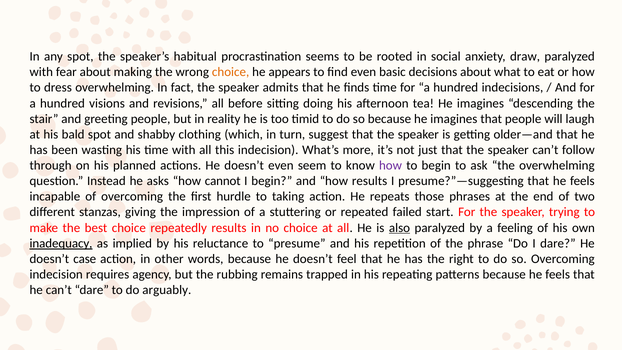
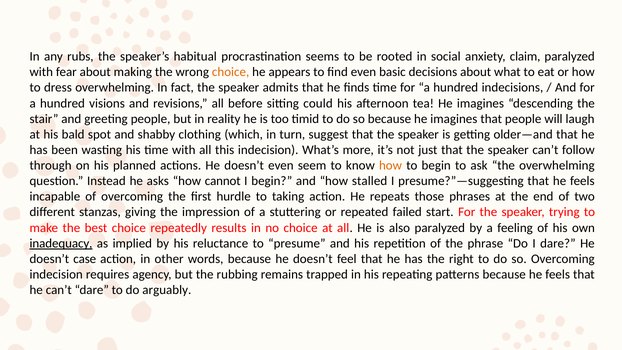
any spot: spot -> rubs
draw: draw -> claim
doing: doing -> could
how at (391, 165) colour: purple -> orange
how results: results -> stalled
also underline: present -> none
